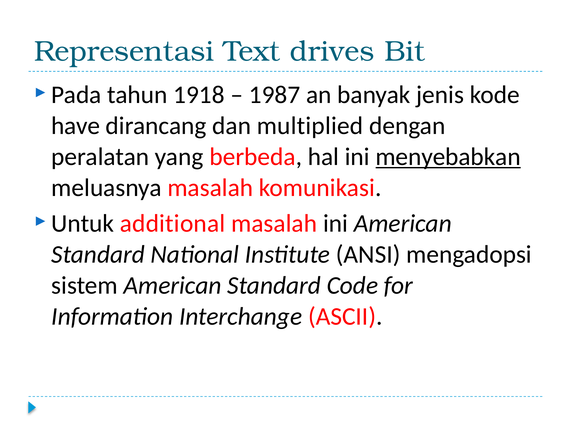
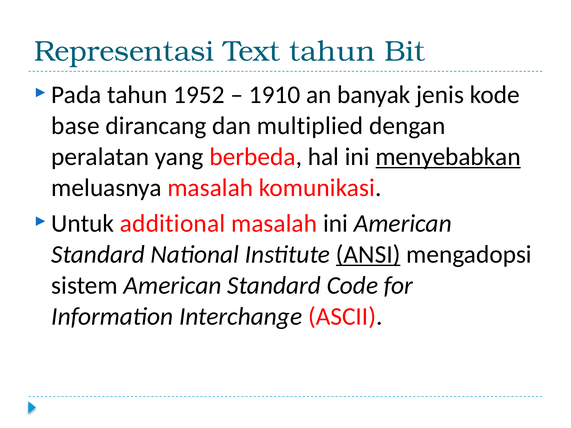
Text drives: drives -> tahun
1918: 1918 -> 1952
1987: 1987 -> 1910
have: have -> base
ANSI underline: none -> present
